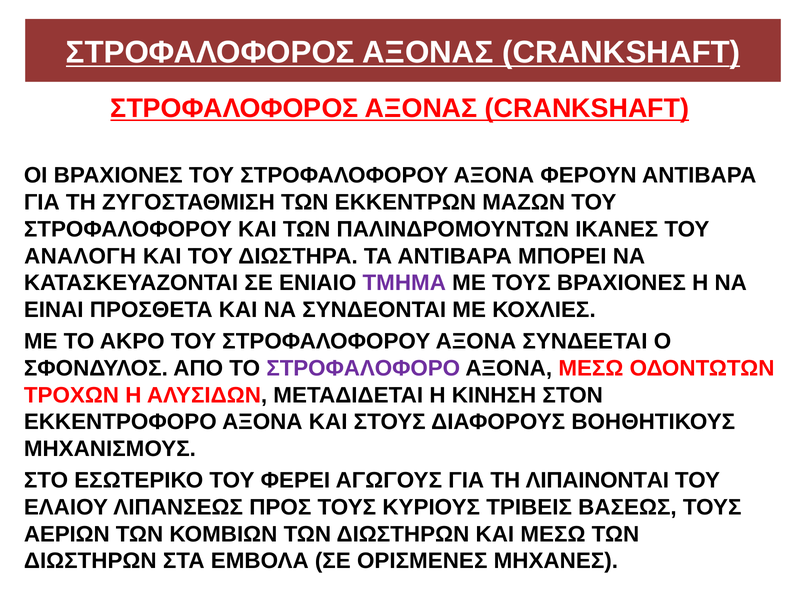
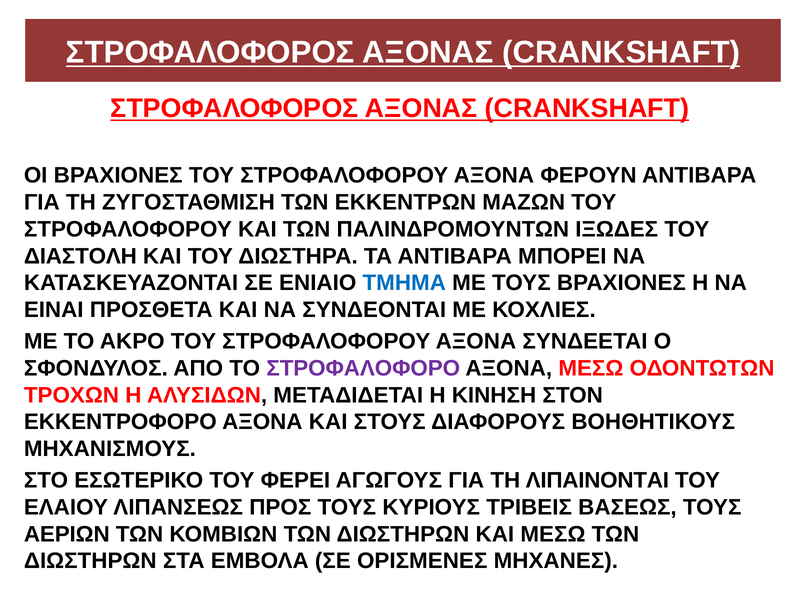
ΙΚΑΝΕΣ: ΙΚΑΝΕΣ -> ΙΞΩΔΕΣ
ΑΝΑΛΟΓΗ: ΑΝΑΛΟΓΗ -> ΔΙΑΣΤΟΛΗ
ΤΜΗΜΑ colour: purple -> blue
